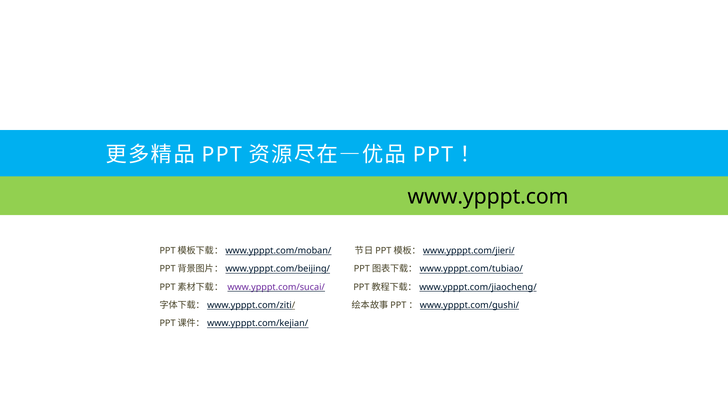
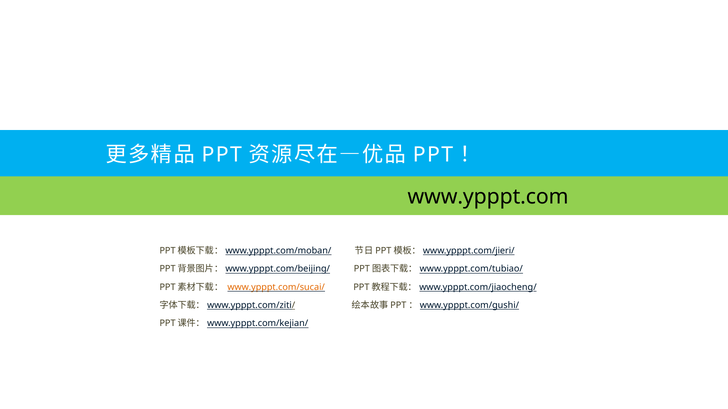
www.ypppt.com/sucai/ colour: purple -> orange
